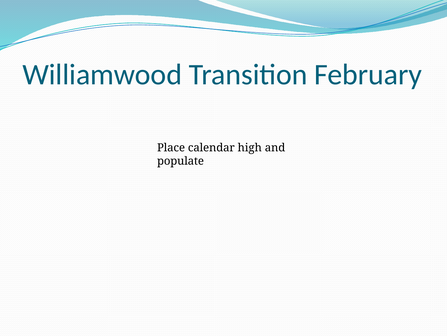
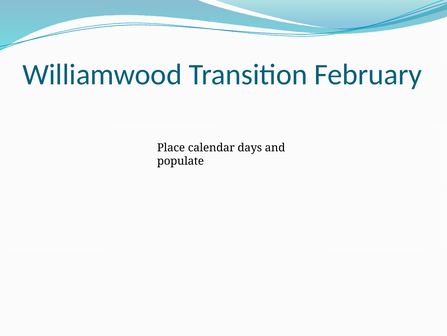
high: high -> days
